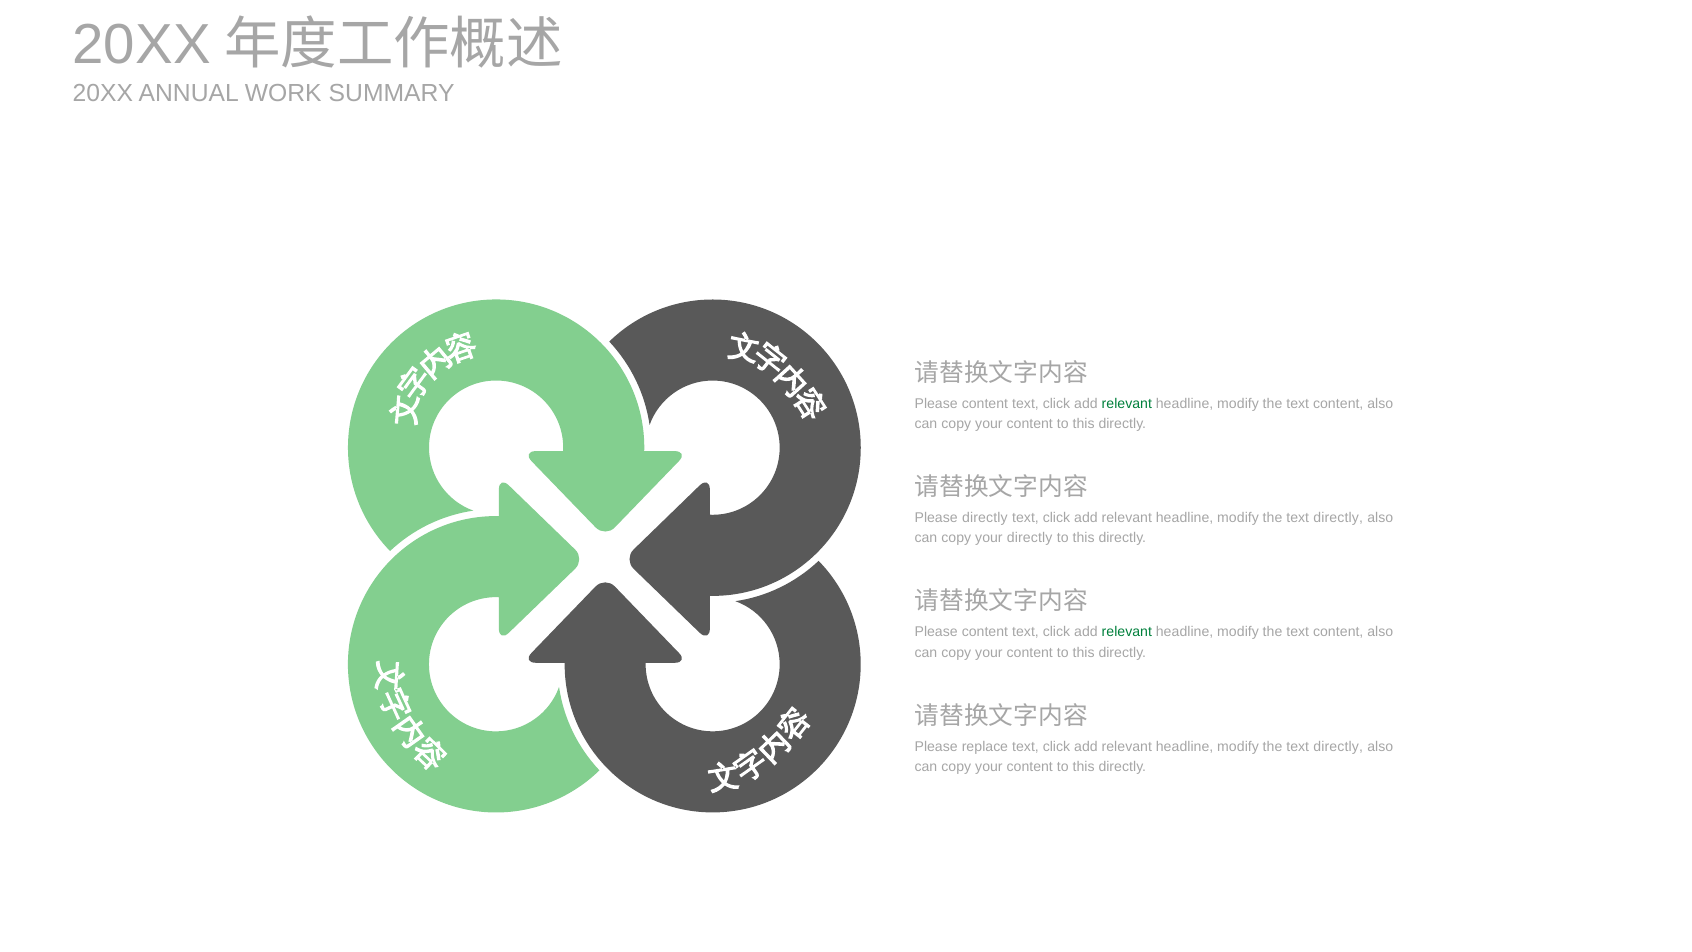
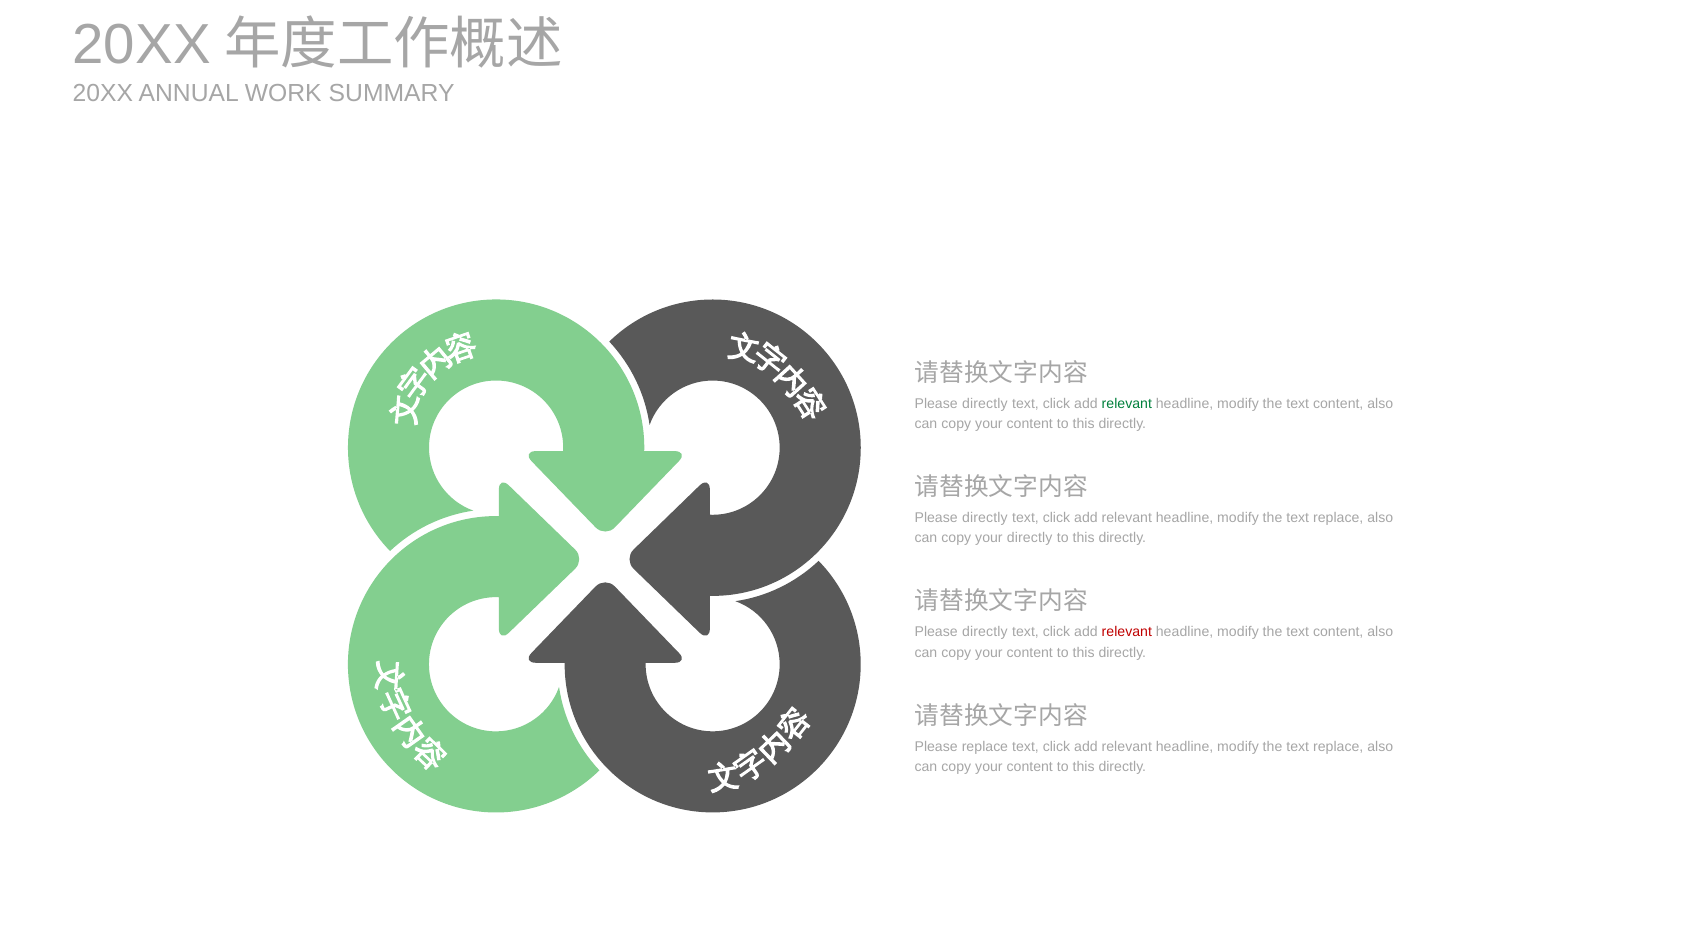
content at (985, 404): content -> directly
directly at (1338, 518): directly -> replace
content at (985, 632): content -> directly
relevant at (1127, 632) colour: green -> red
directly at (1338, 746): directly -> replace
